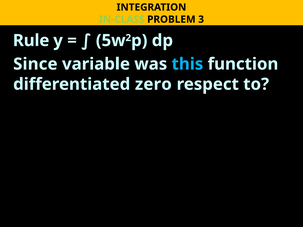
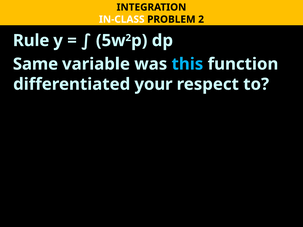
IN-CLASS colour: light green -> white
PROBLEM 3: 3 -> 2
Since: Since -> Same
zero: zero -> your
